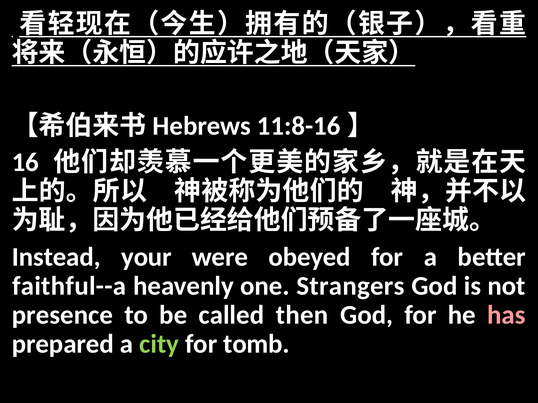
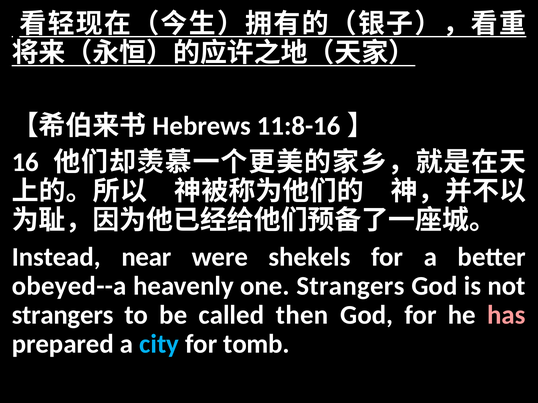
your: your -> near
obeyed: obeyed -> shekels
faithful--a: faithful--a -> obeyed--a
presence at (62, 315): presence -> strangers
city colour: light green -> light blue
